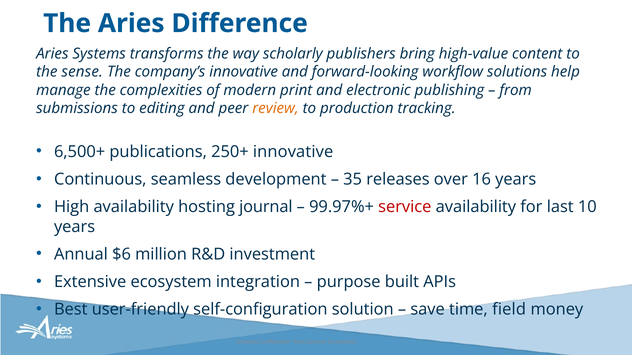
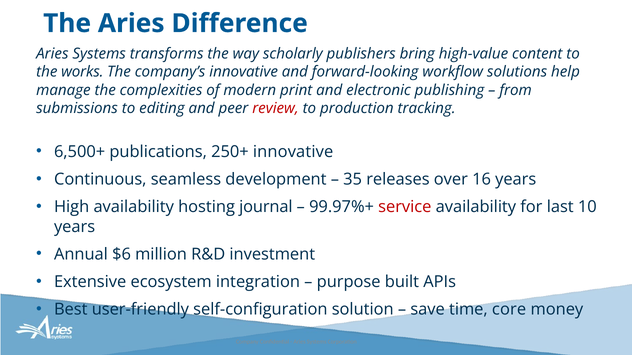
sense: sense -> works
review colour: orange -> red
field: field -> core
